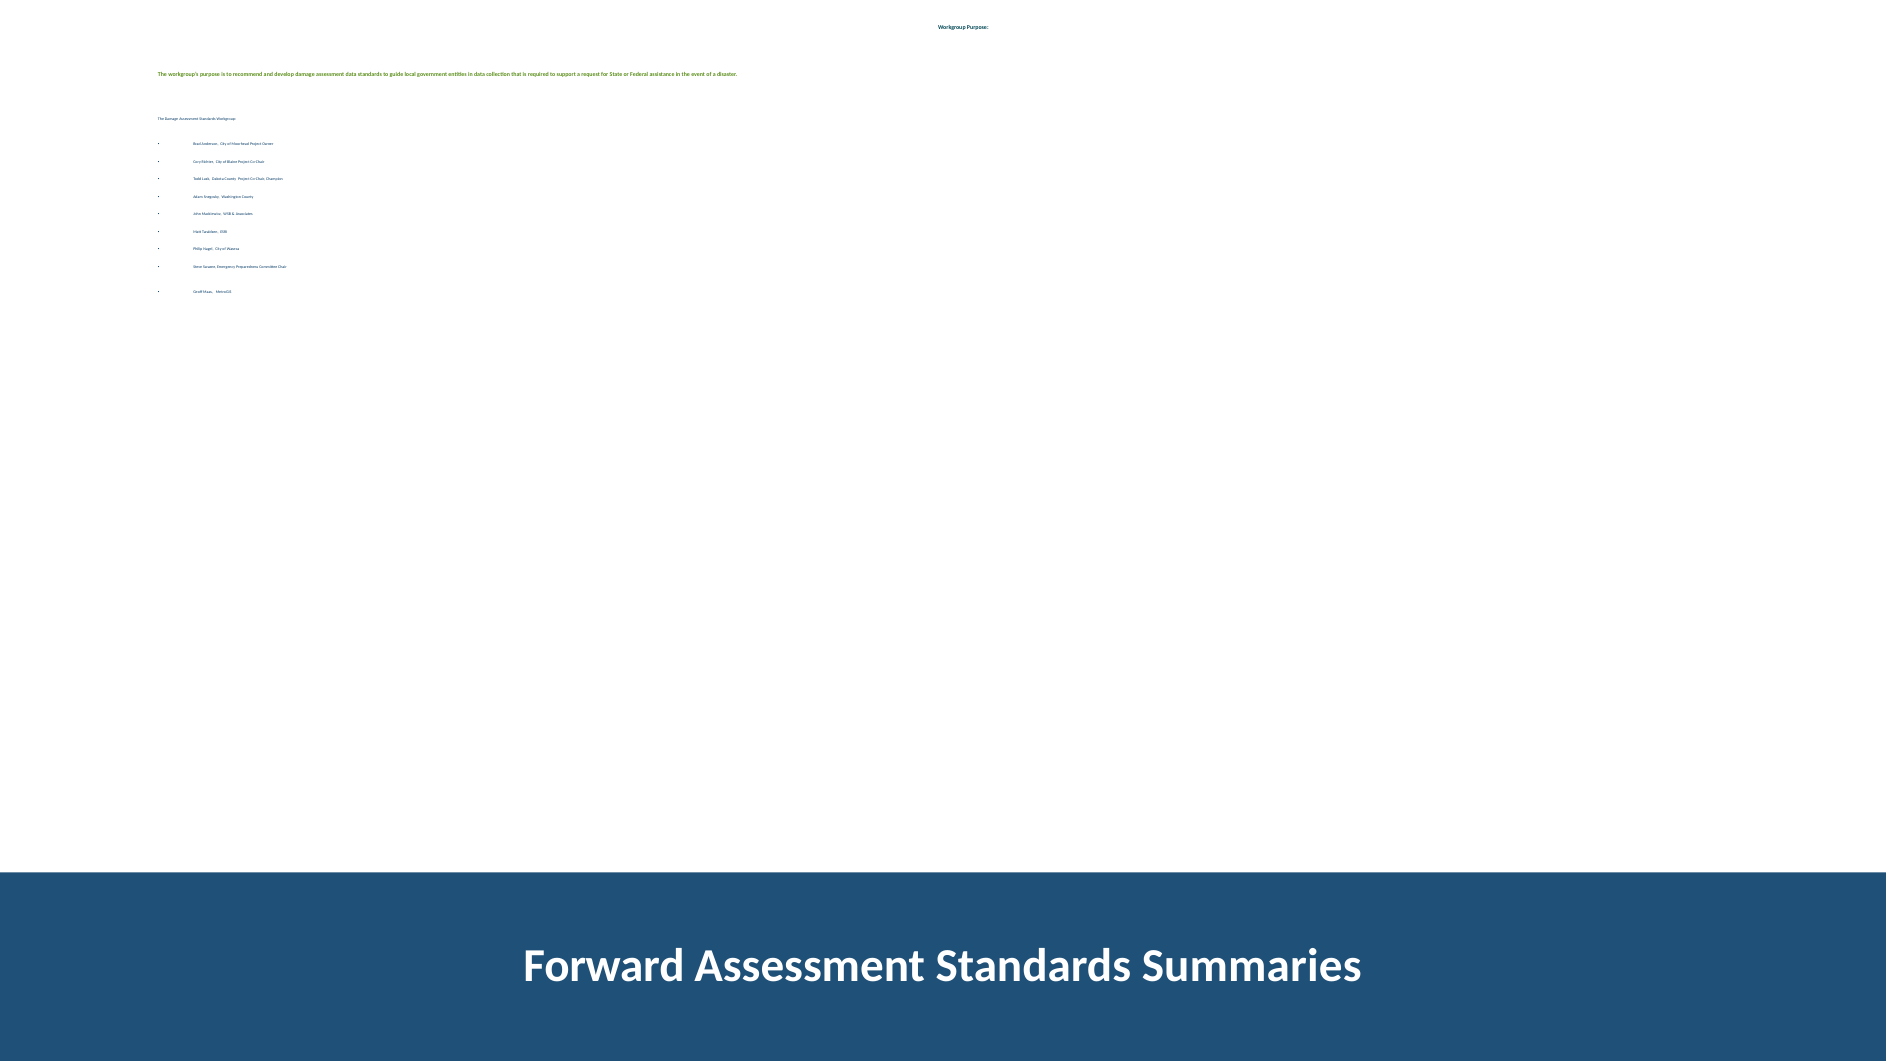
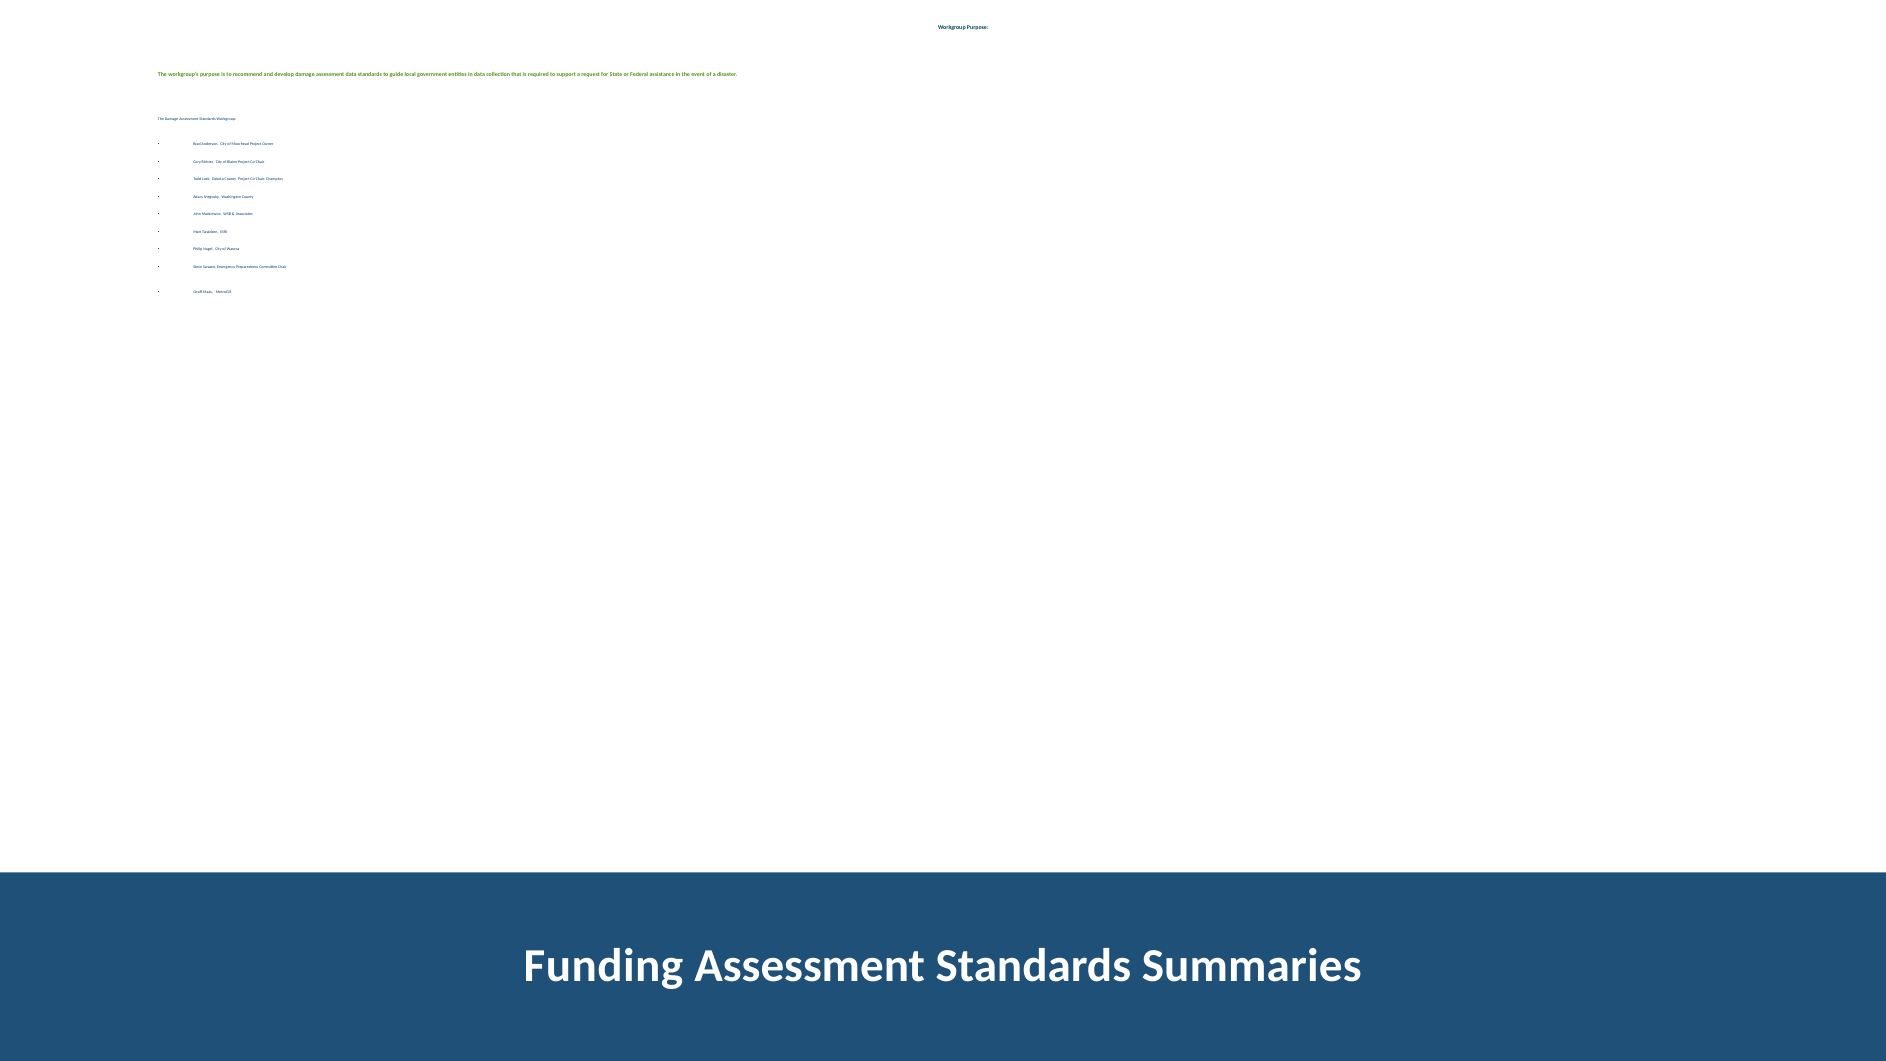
Forward: Forward -> Funding
